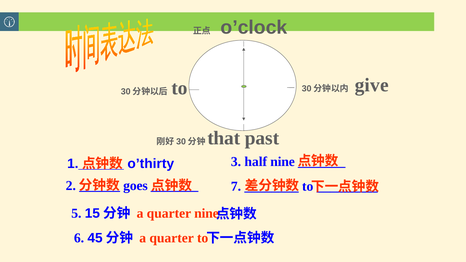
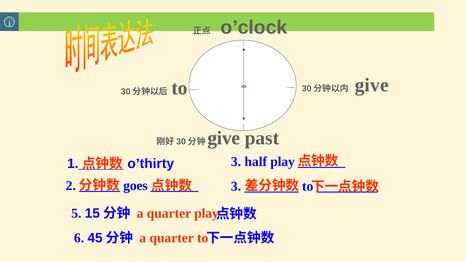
that at (224, 138): that -> give
half nine: nine -> play
7 at (236, 187): 7 -> 3
quarter nine: nine -> play
